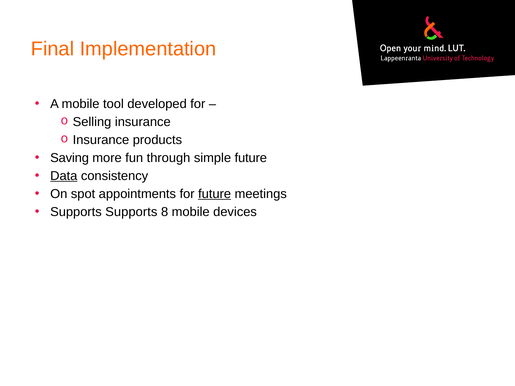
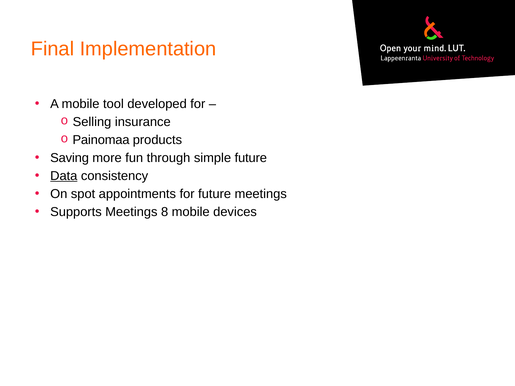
Insurance at (101, 140): Insurance -> Painomaa
future at (215, 194) underline: present -> none
Supports Supports: Supports -> Meetings
